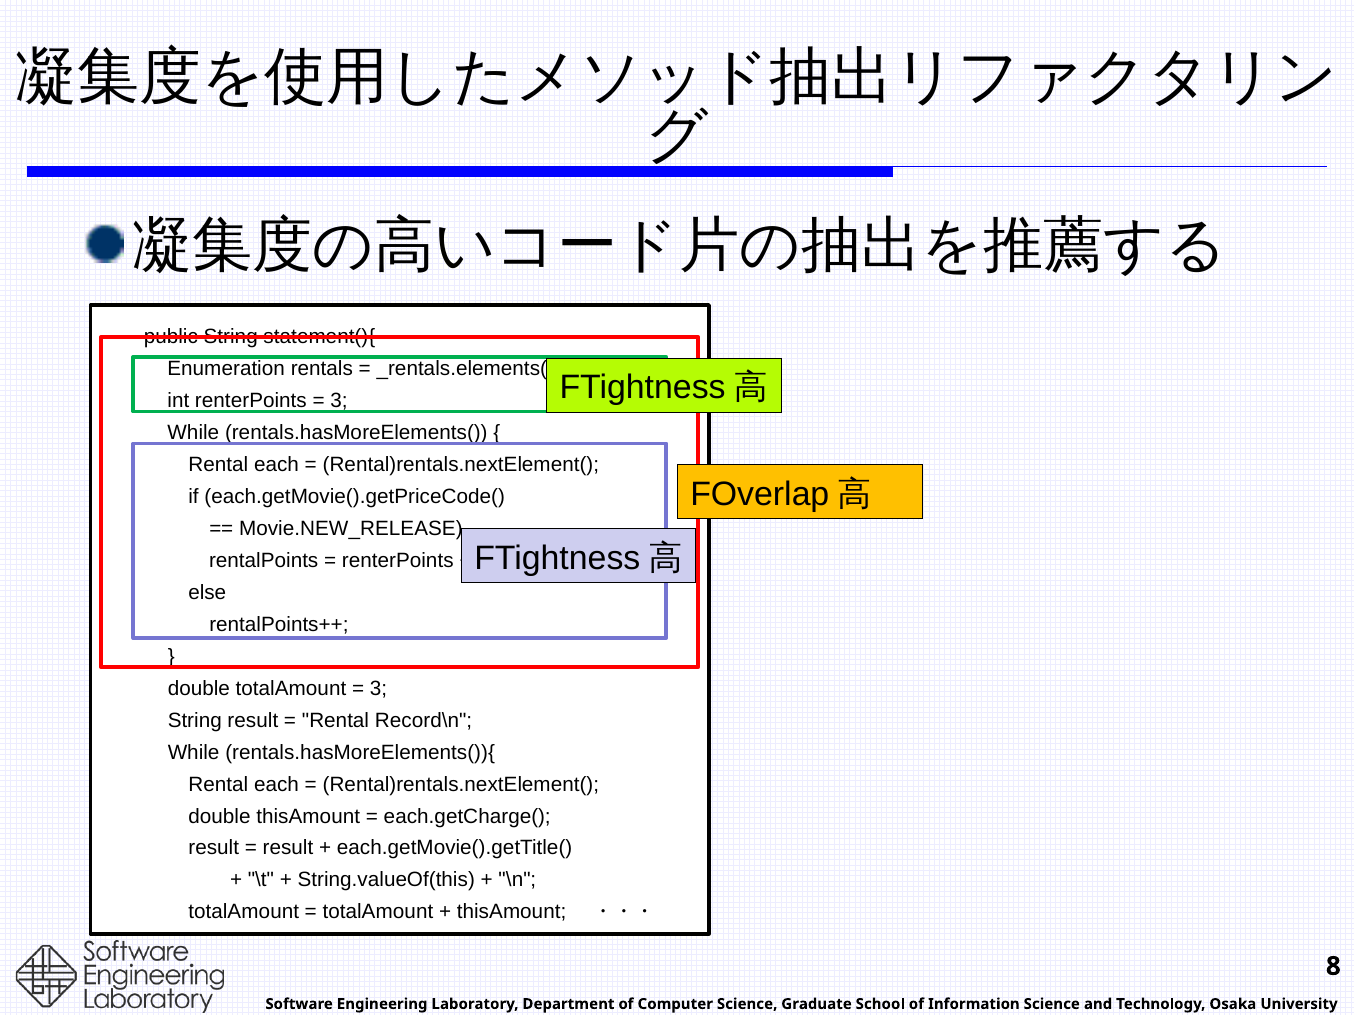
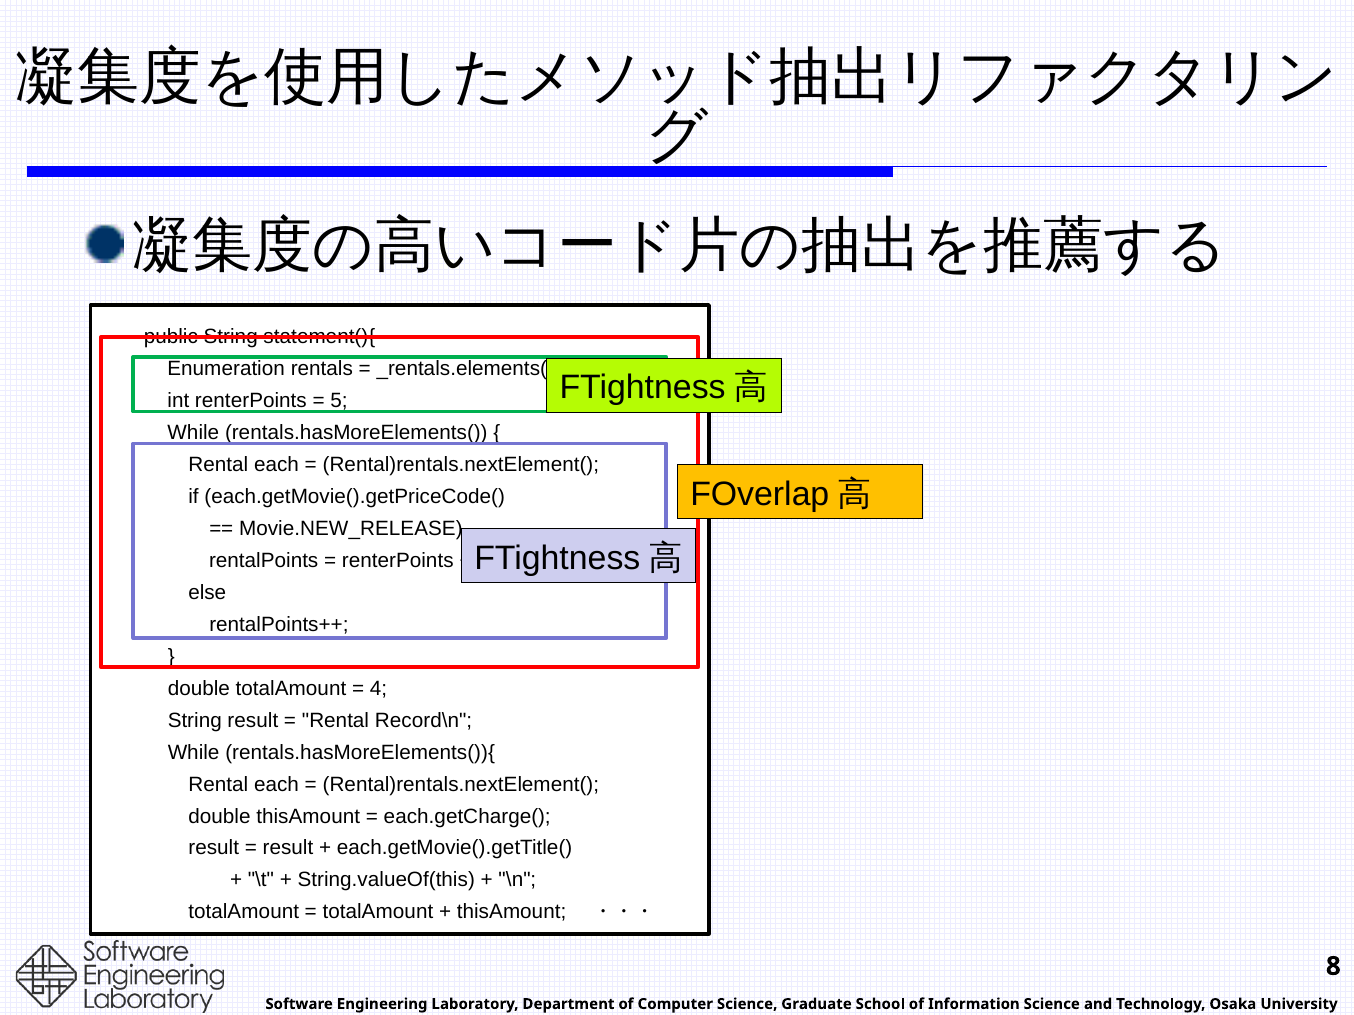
3 at (339, 401): 3 -> 5
3 at (378, 689): 3 -> 4
